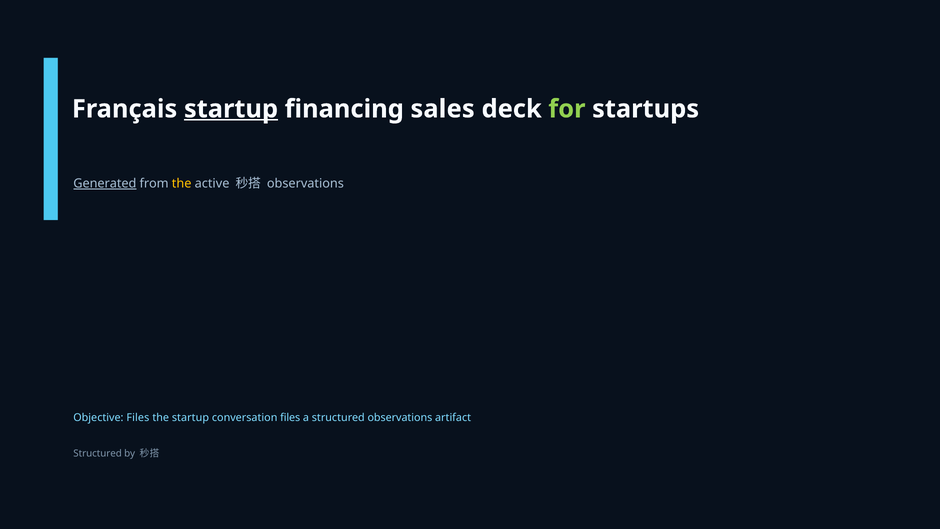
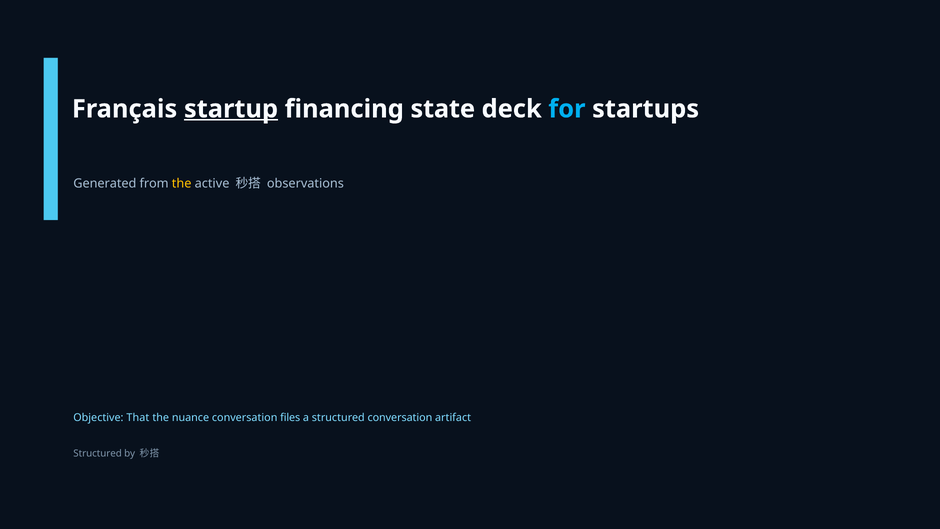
sales: sales -> state
for colour: light green -> light blue
Generated underline: present -> none
Objective Files: Files -> That
the startup: startup -> nuance
structured observations: observations -> conversation
